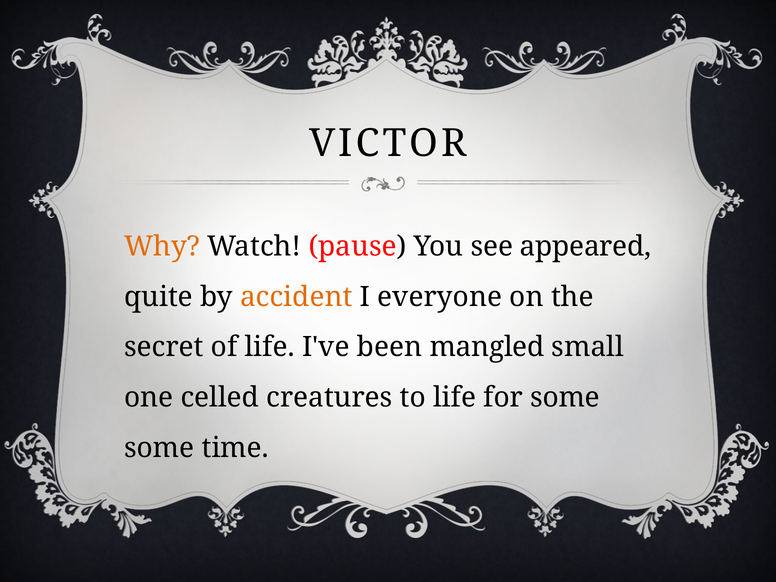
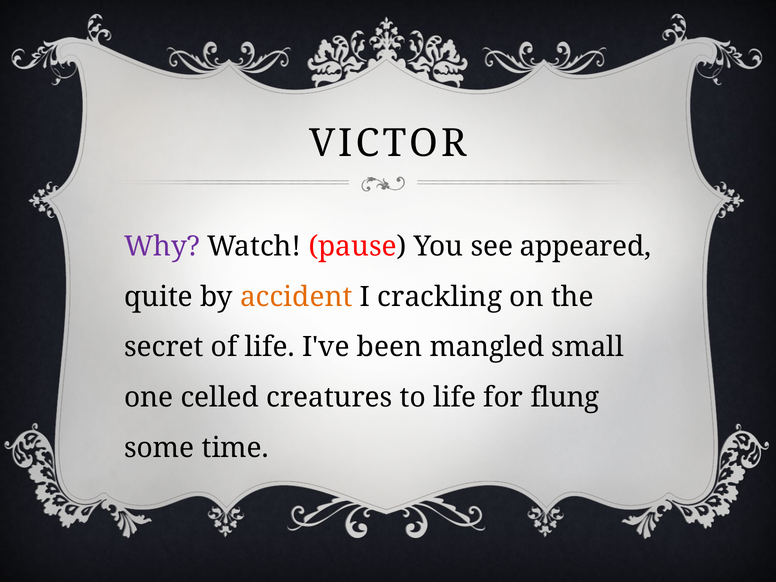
Why colour: orange -> purple
everyone: everyone -> crackling
for some: some -> flung
